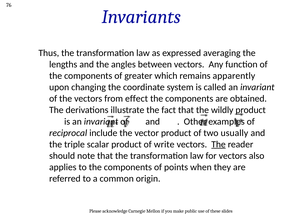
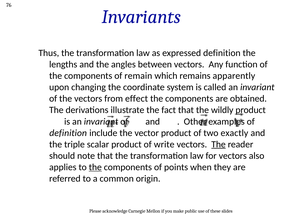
expressed averaging: averaging -> definition
greater: greater -> remain
reciprocal at (68, 133): reciprocal -> definition
usually: usually -> exactly
the at (95, 167) underline: none -> present
